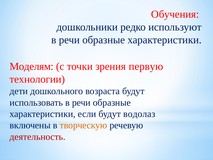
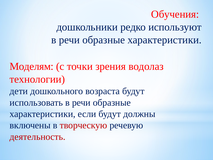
первую: первую -> водолаз
водолаз: водолаз -> должны
творческую colour: orange -> red
